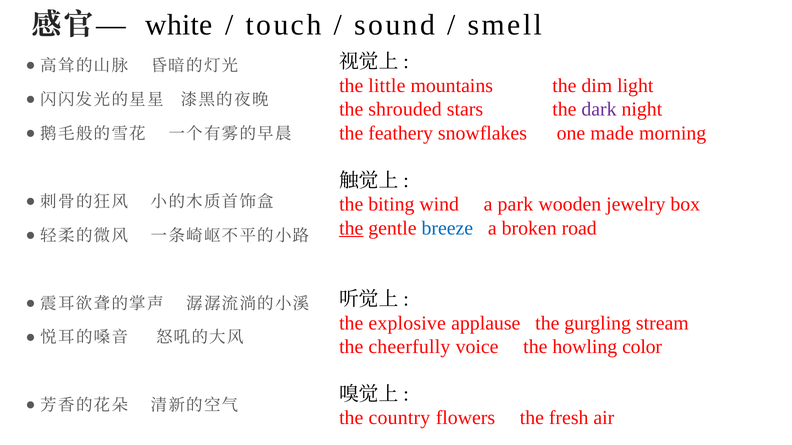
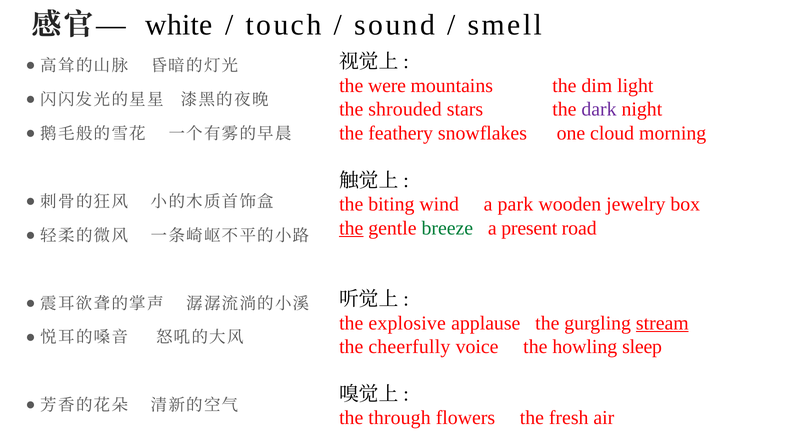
little: little -> were
made: made -> cloud
breeze colour: blue -> green
broken: broken -> present
stream underline: none -> present
color: color -> sleep
country: country -> through
